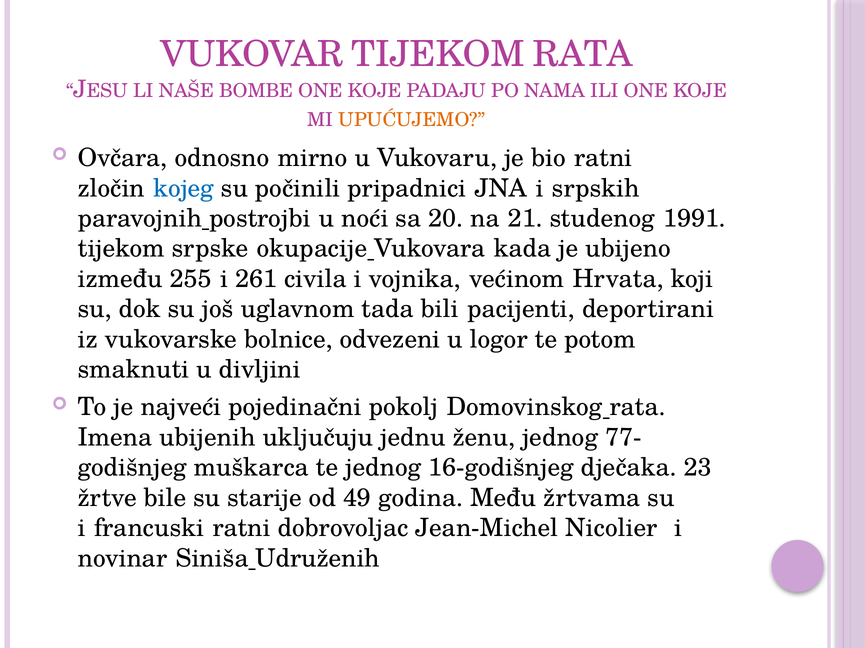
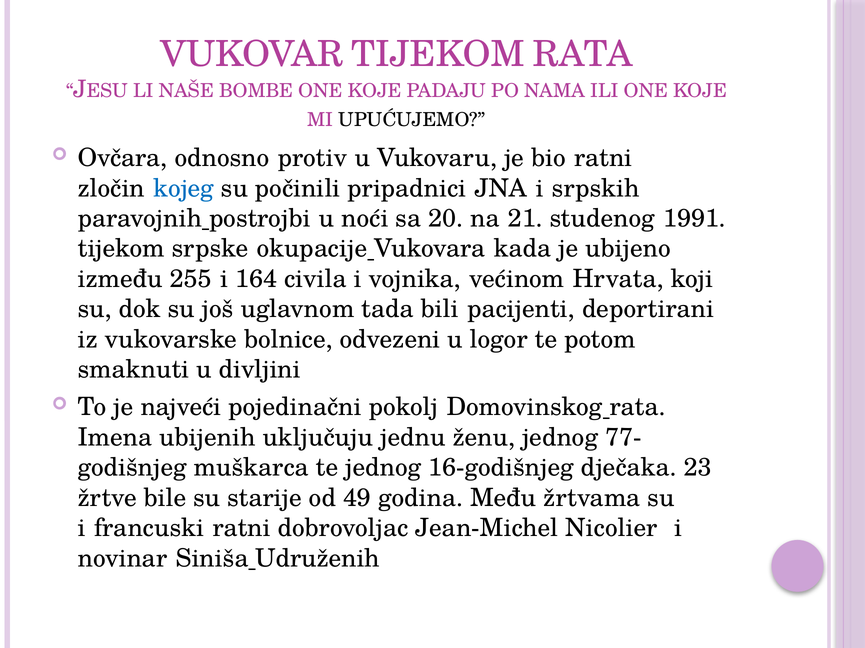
UPUĆUJEMO colour: orange -> black
mirno: mirno -> protiv
261: 261 -> 164
